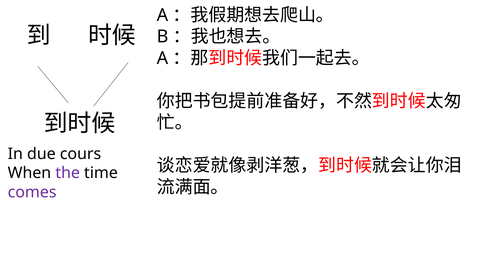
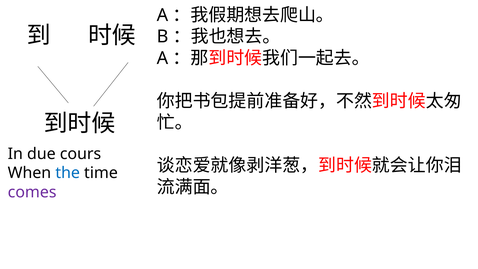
the colour: purple -> blue
